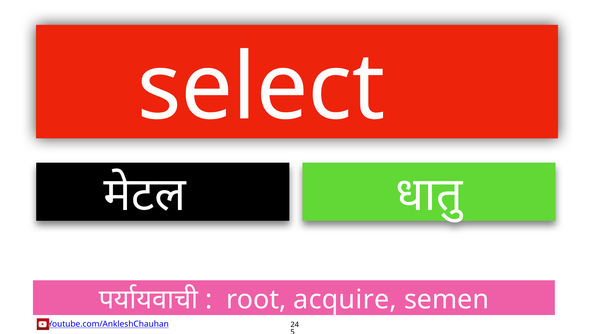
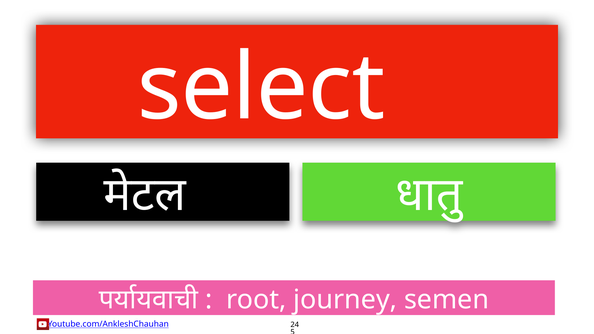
acquire: acquire -> journey
